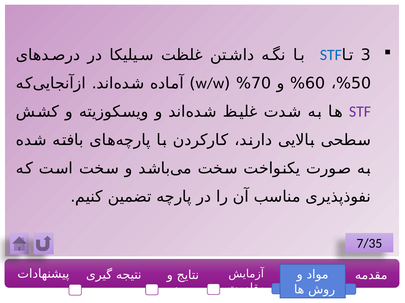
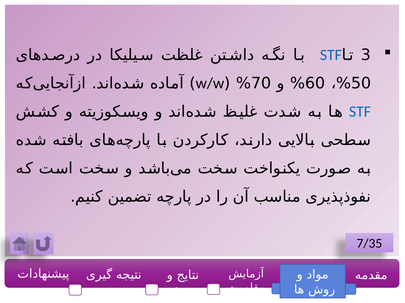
STF at (360, 112) colour: purple -> blue
